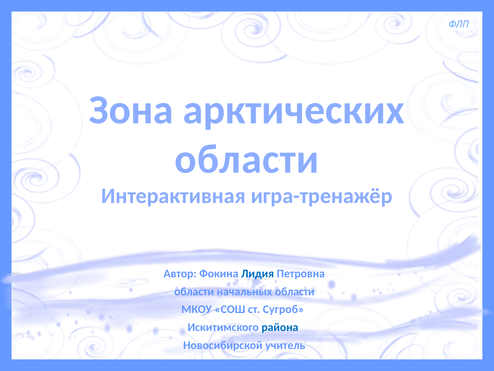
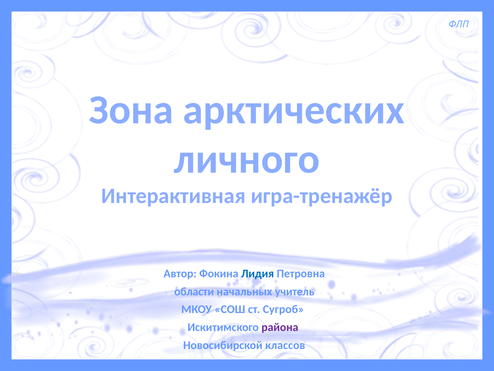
области at (247, 159): области -> личного
начальных области: области -> учитель
района colour: blue -> purple
учитель: учитель -> классов
